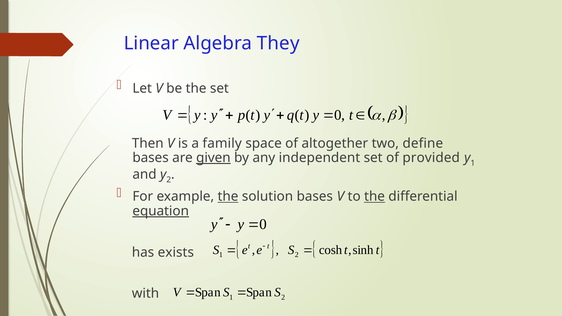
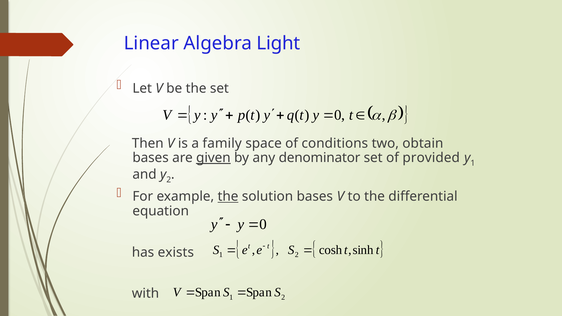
They: They -> Light
altogether: altogether -> conditions
define: define -> obtain
independent: independent -> denominator
the at (375, 197) underline: present -> none
equation underline: present -> none
